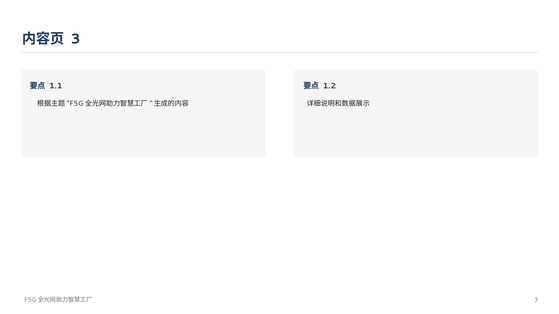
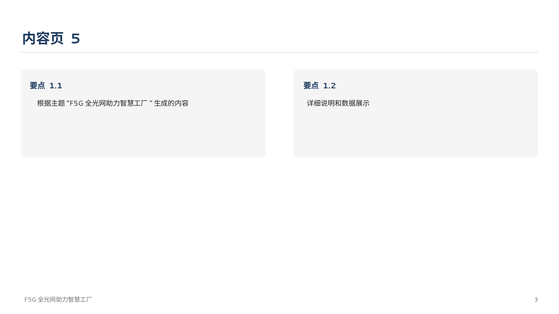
3 at (76, 39): 3 -> 5
